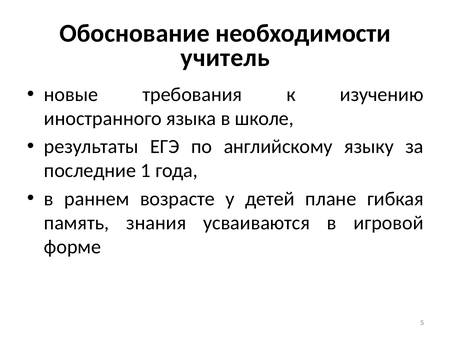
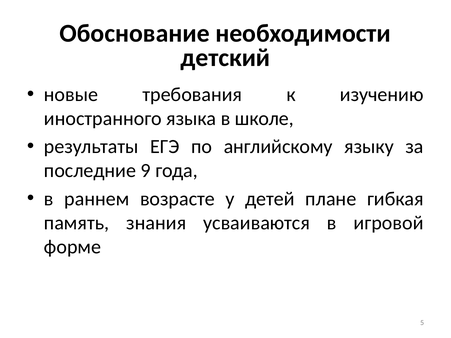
учитель: учитель -> детский
1: 1 -> 9
